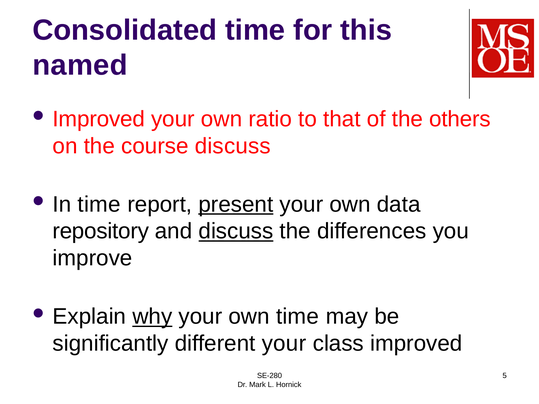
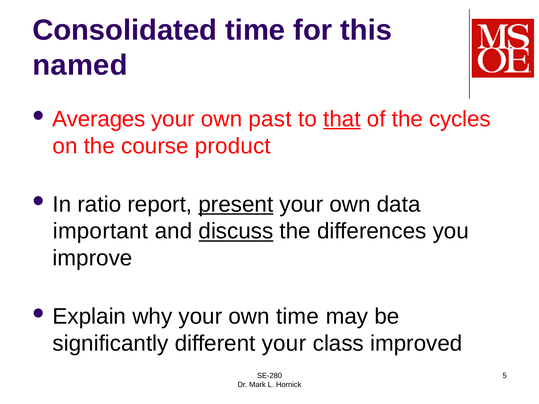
Improved at (99, 119): Improved -> Averages
ratio: ratio -> past
that underline: none -> present
others: others -> cycles
course discuss: discuss -> product
In time: time -> ratio
repository: repository -> important
why underline: present -> none
